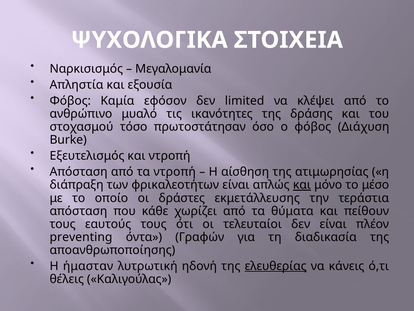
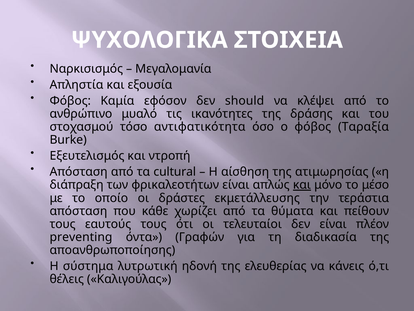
limited: limited -> should
πρωτοστάτησαν: πρωτοστάτησαν -> αντιφατικότητα
Διάχυση: Διάχυση -> Ταραξία
τα ντροπή: ντροπή -> cultural
ήμασταν: ήμασταν -> σύστημα
ελευθερίας underline: present -> none
